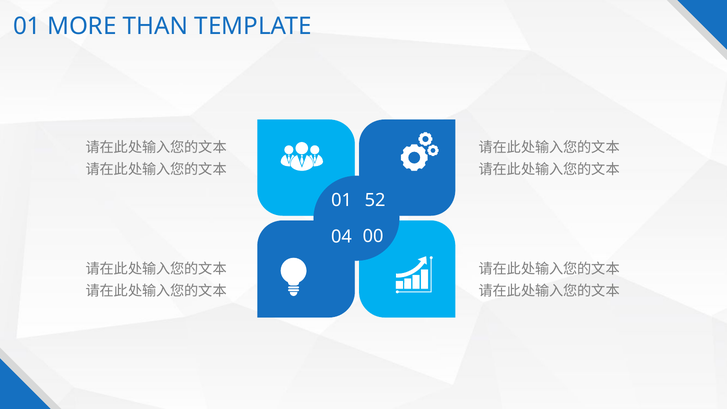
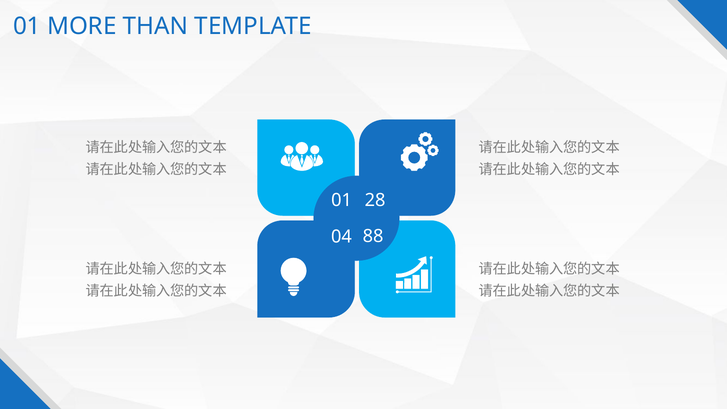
52: 52 -> 28
00: 00 -> 88
